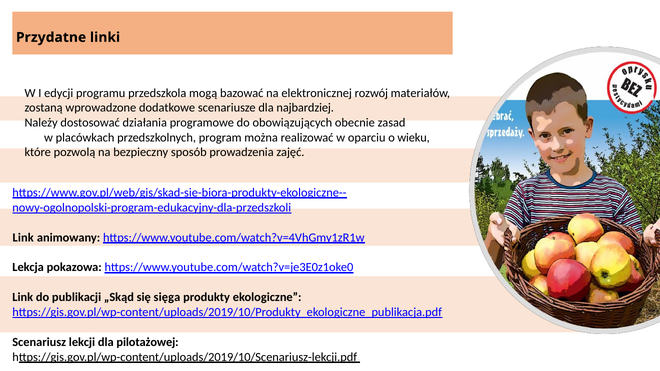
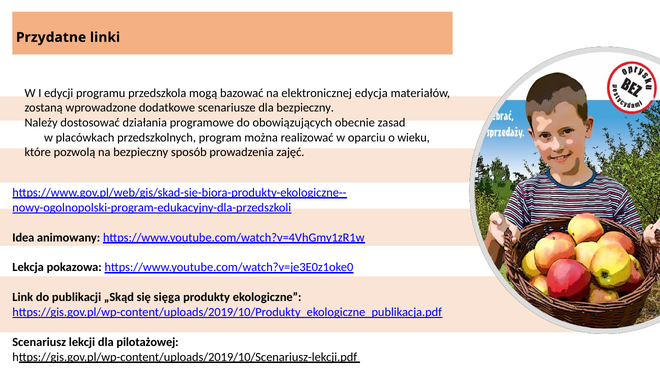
rozwój: rozwój -> edycja
dla najbardziej: najbardziej -> bezpieczny
Link at (23, 238): Link -> Idea
